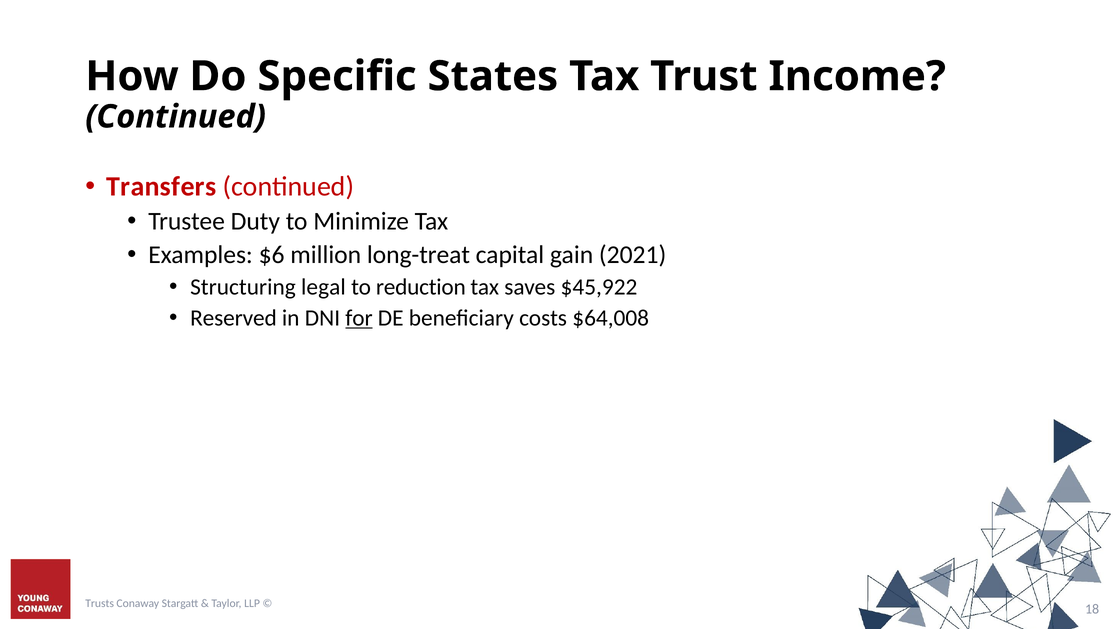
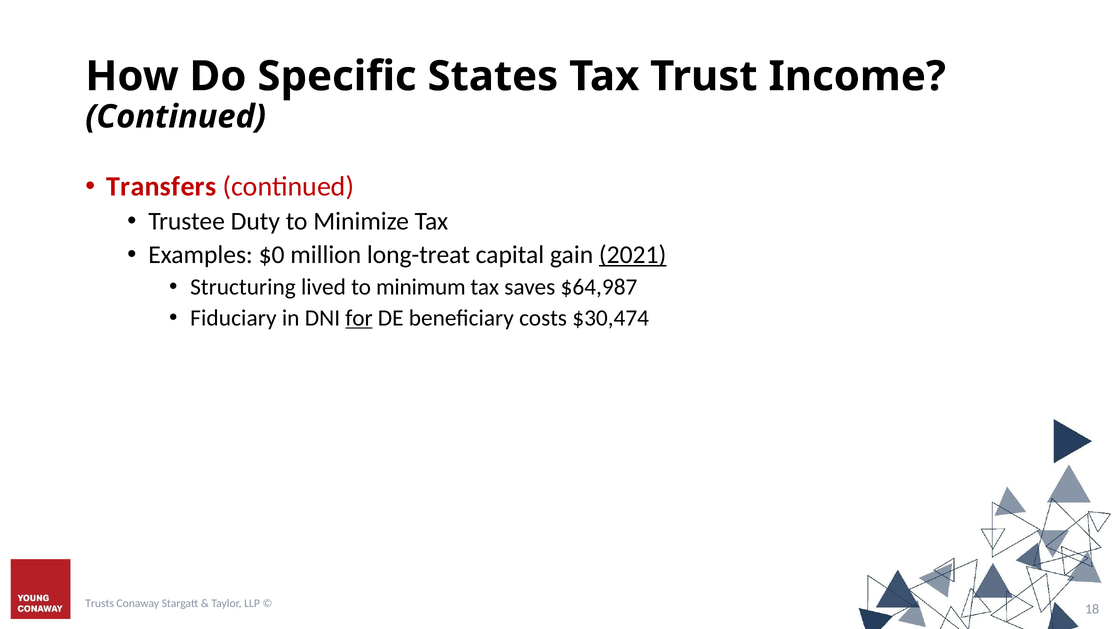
$6: $6 -> $0
2021 underline: none -> present
legal: legal -> lived
reduction: reduction -> minimum
$45,922: $45,922 -> $64,987
Reserved: Reserved -> Fiduciary
$64,008: $64,008 -> $30,474
